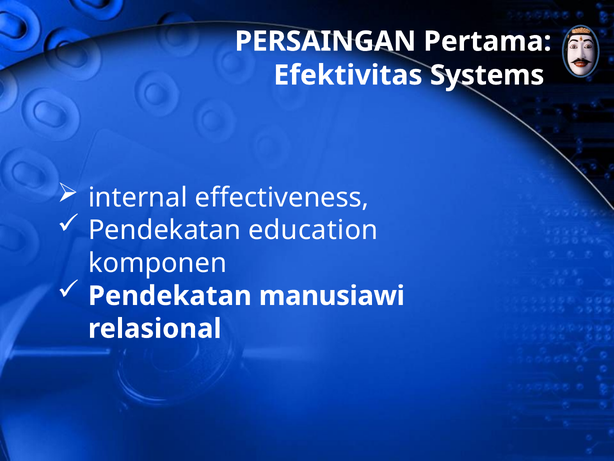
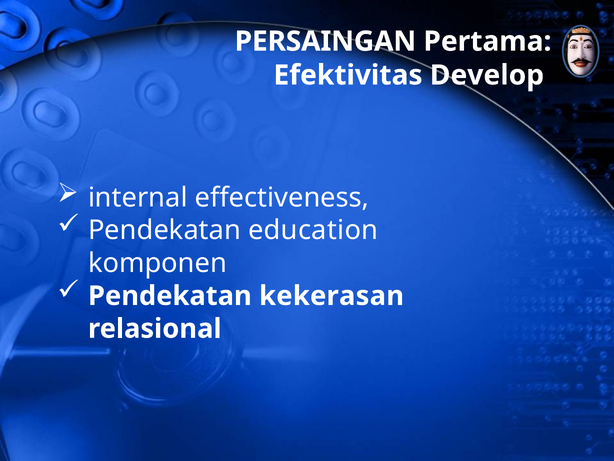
Systems: Systems -> Develop
manusiawi: manusiawi -> kekerasan
